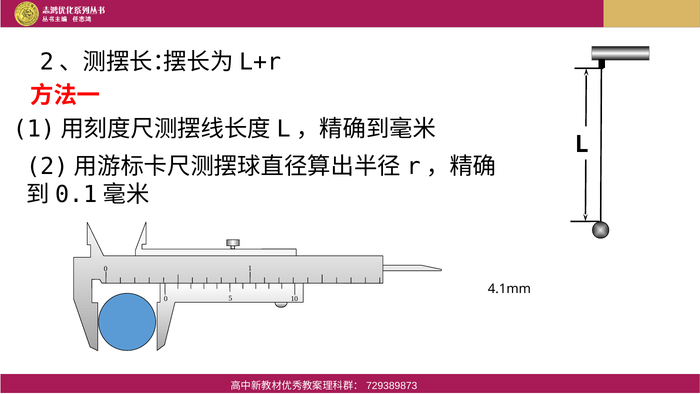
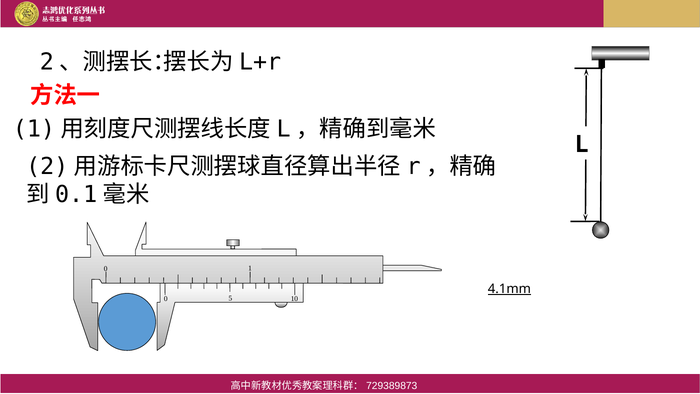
4.1mm underline: none -> present
